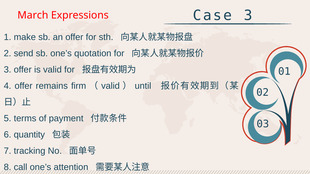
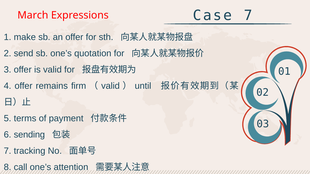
Case 3: 3 -> 7
quantity: quantity -> sending
